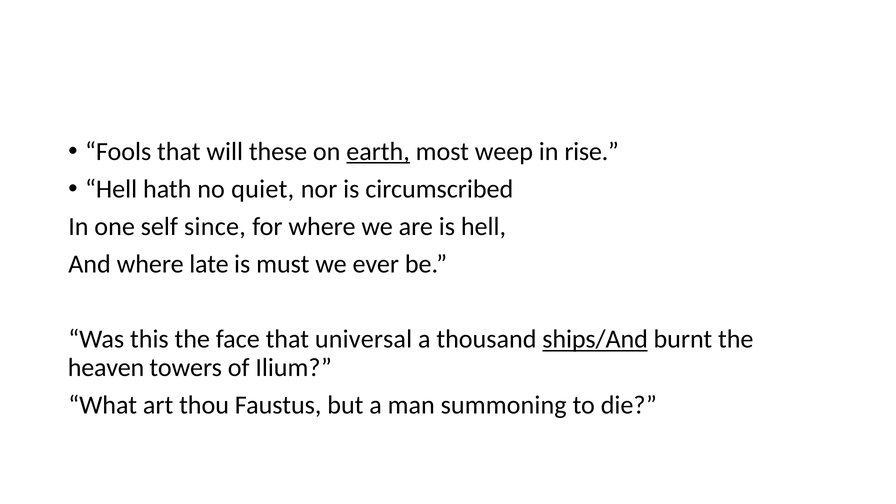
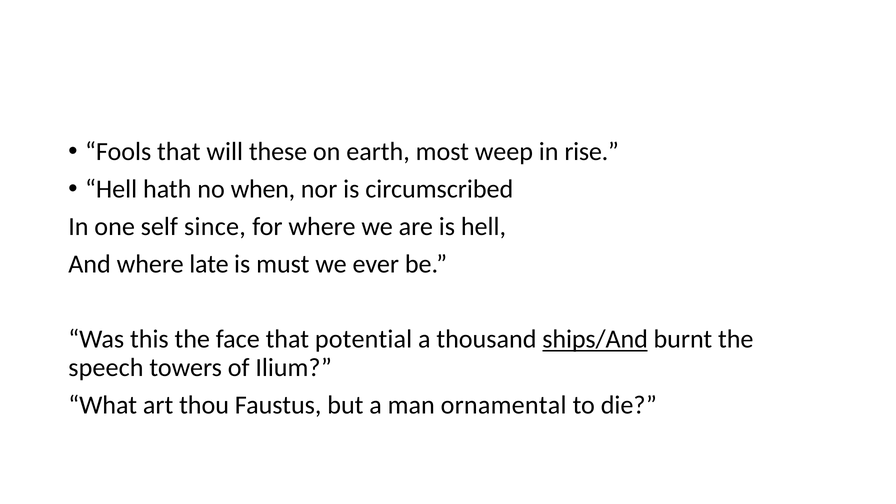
earth underline: present -> none
quiet: quiet -> when
universal: universal -> potential
heaven: heaven -> speech
summoning: summoning -> ornamental
